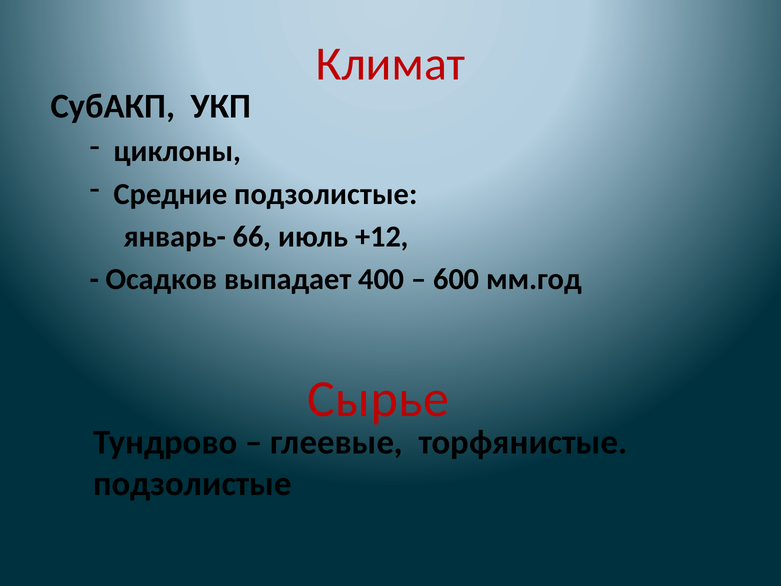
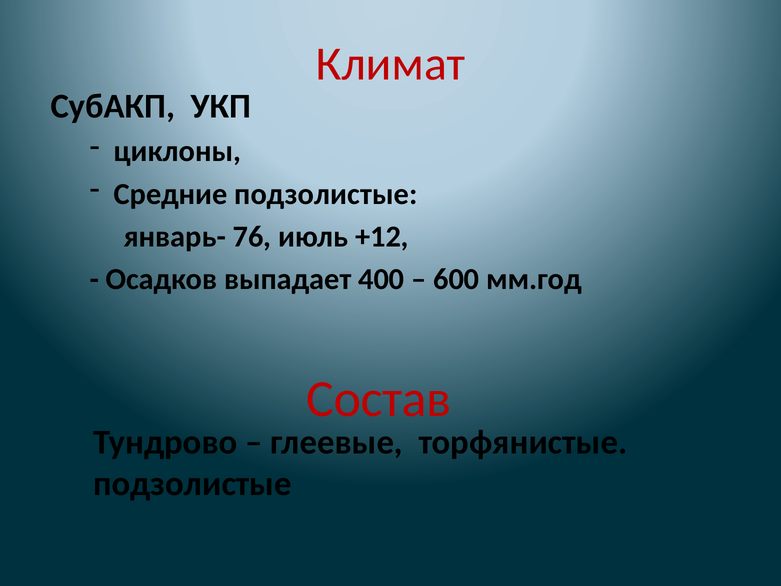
66: 66 -> 76
Сырье: Сырье -> Состав
